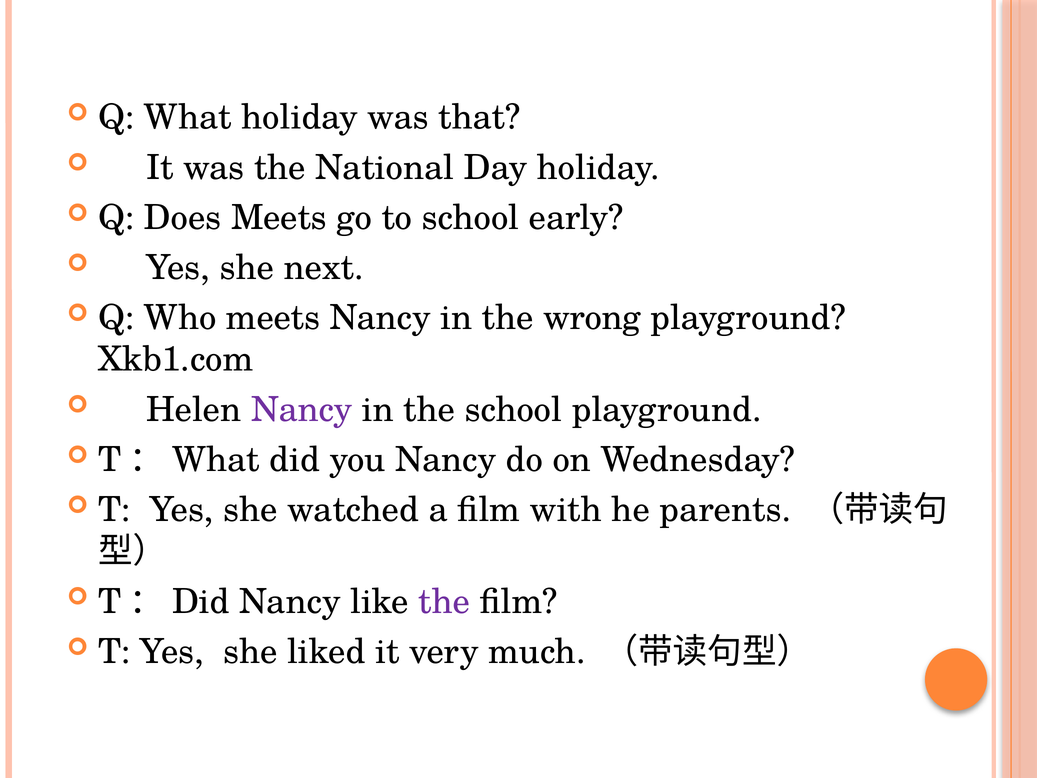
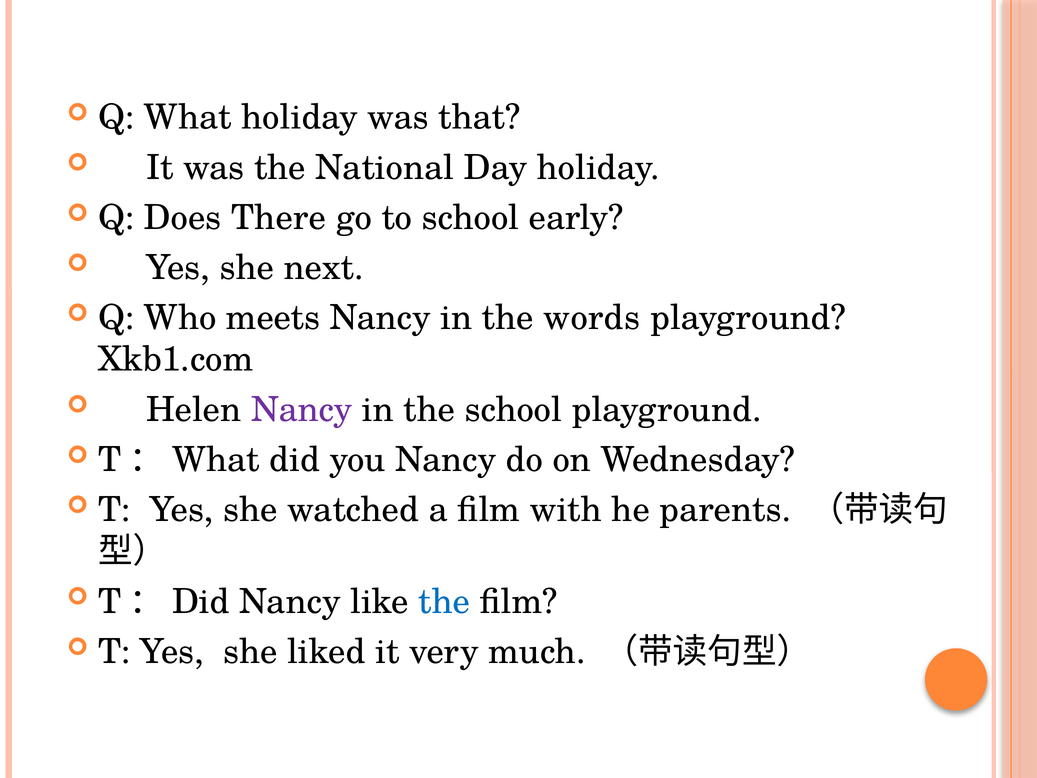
Does Meets: Meets -> There
wrong: wrong -> words
the at (444, 601) colour: purple -> blue
